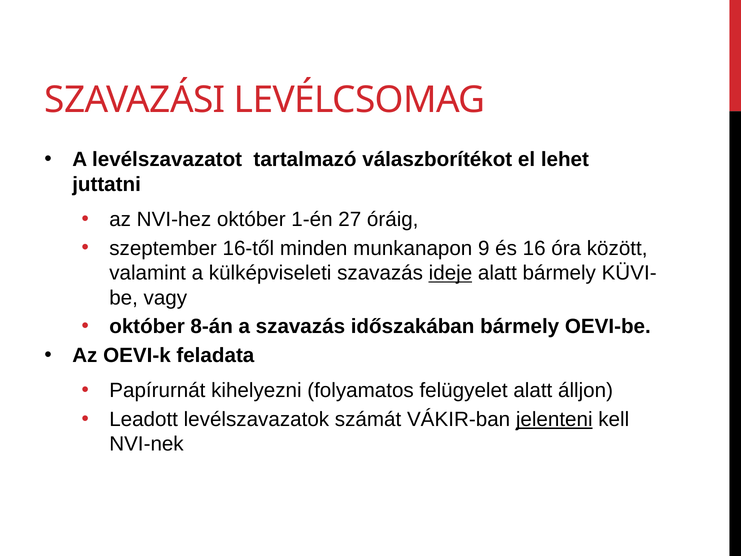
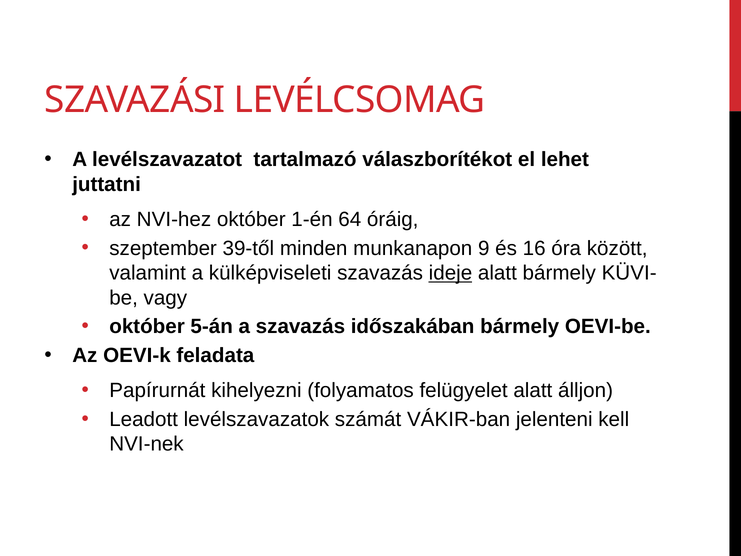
27: 27 -> 64
16-től: 16-től -> 39-től
8-án: 8-án -> 5-án
jelenteni underline: present -> none
